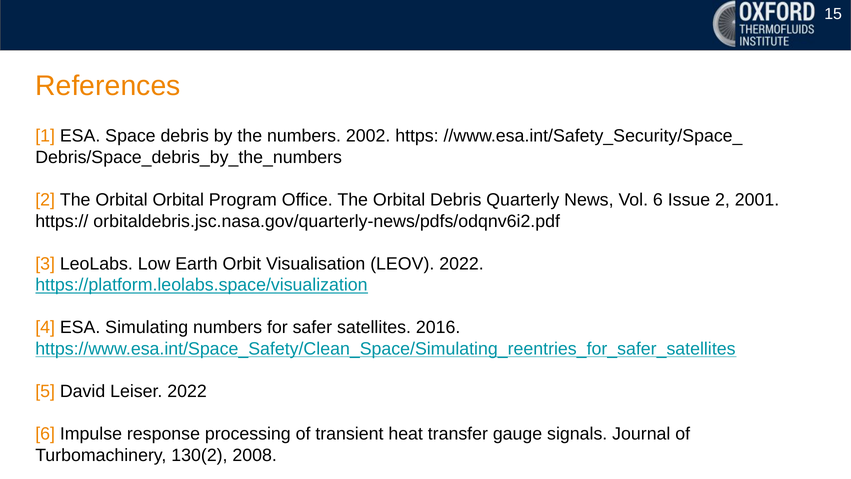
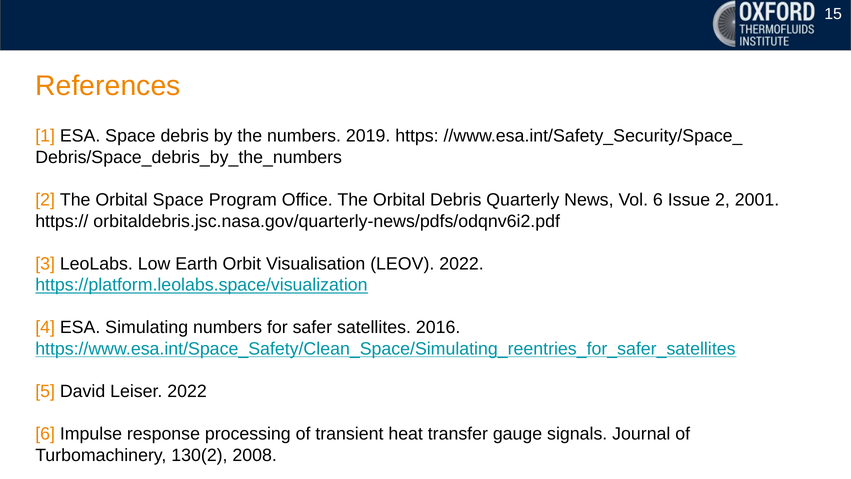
2002: 2002 -> 2019
Orbital Orbital: Orbital -> Space
